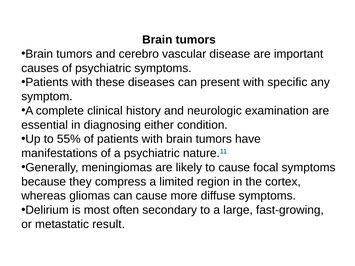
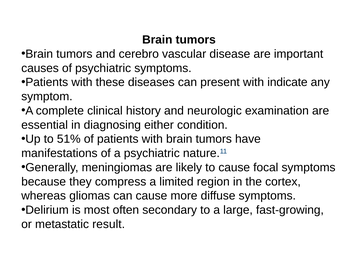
specific: specific -> indicate
55%: 55% -> 51%
